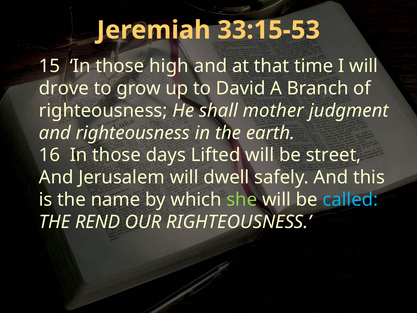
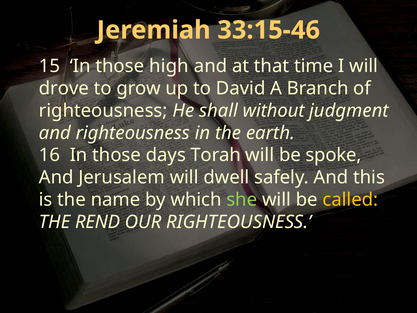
33:15-53: 33:15-53 -> 33:15-46
mother: mother -> without
Lifted: Lifted -> Torah
street: street -> spoke
called colour: light blue -> yellow
